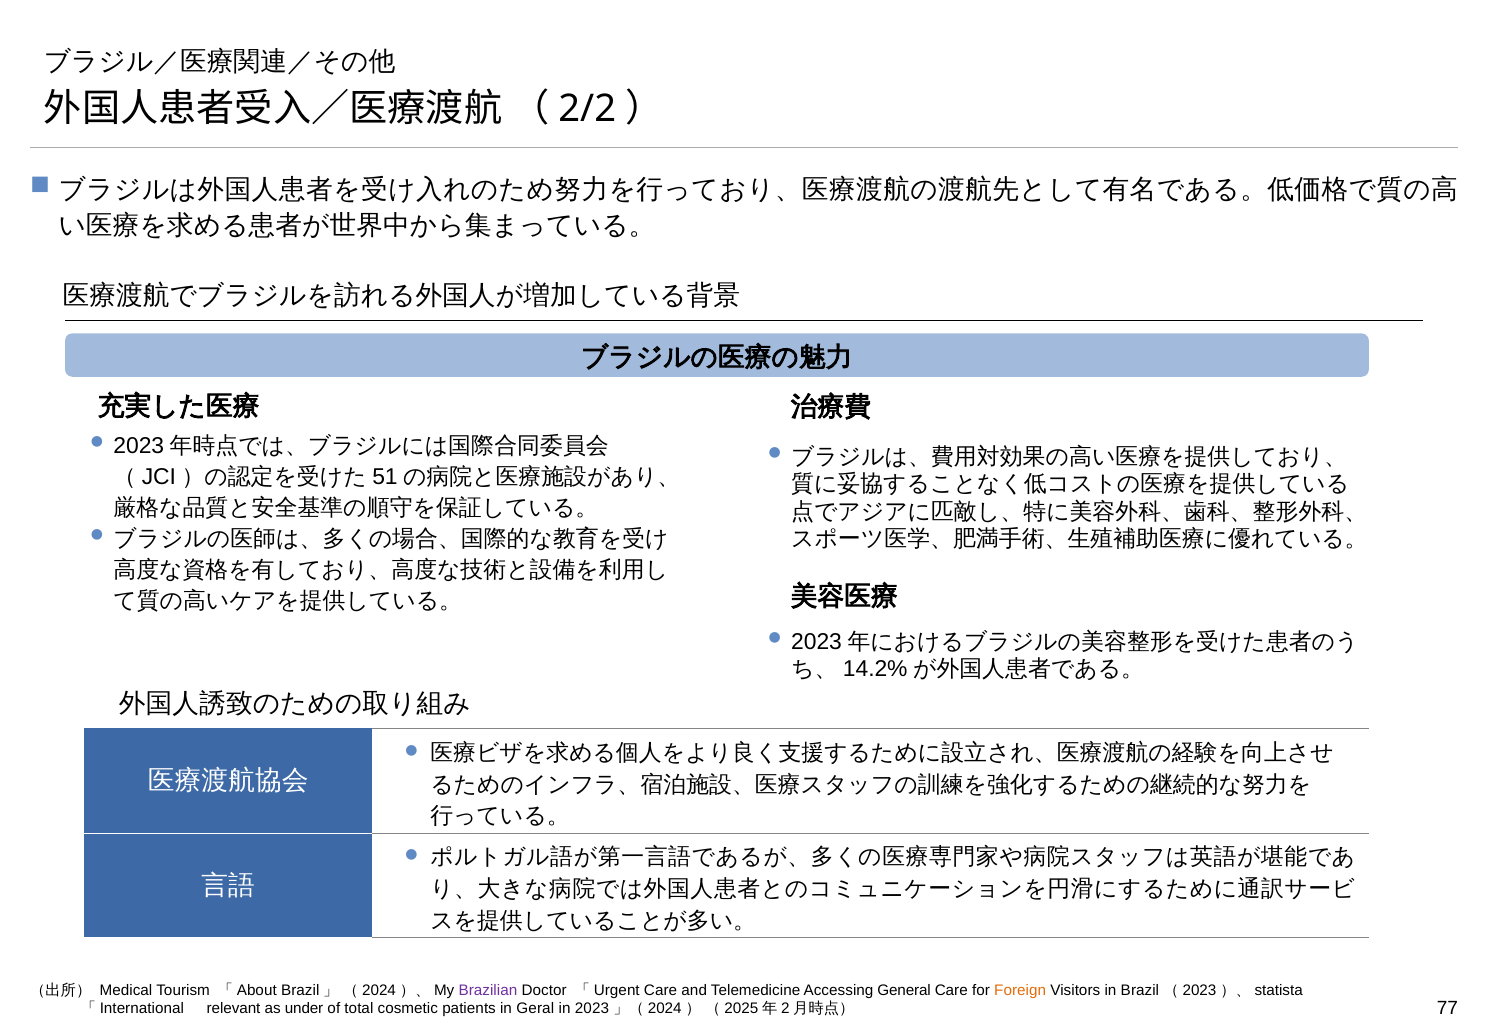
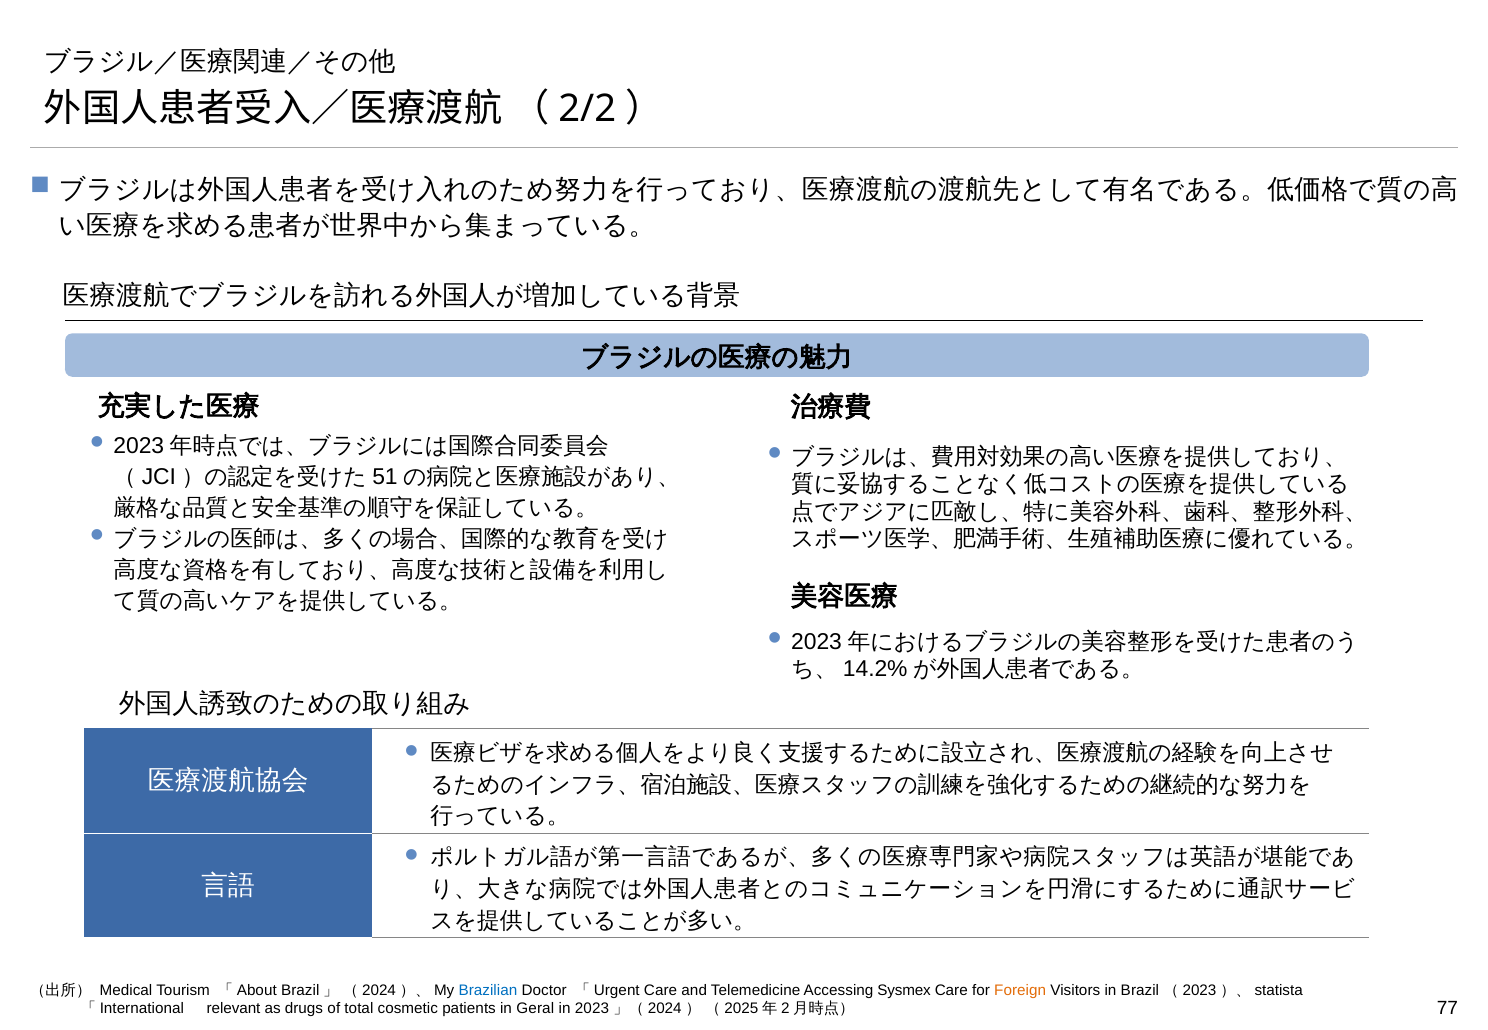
Brazilian colour: purple -> blue
General: General -> Sysmex
under: under -> drugs
